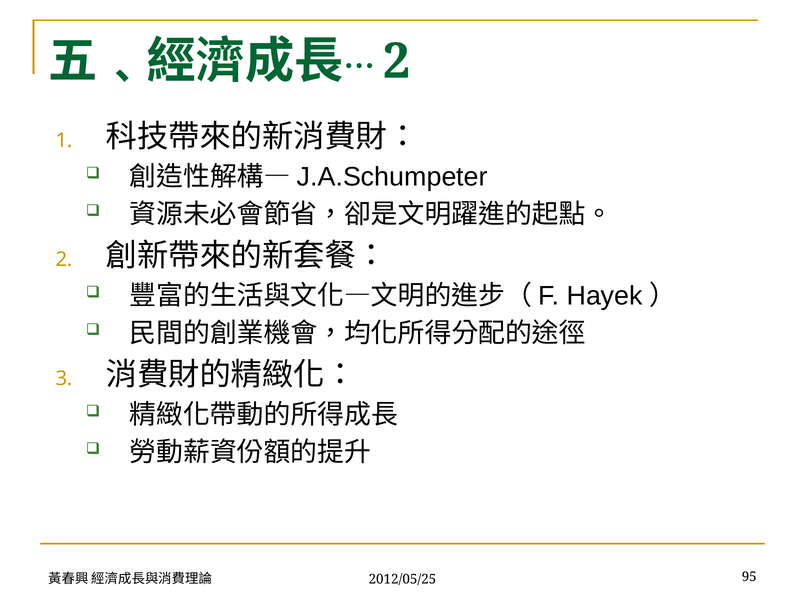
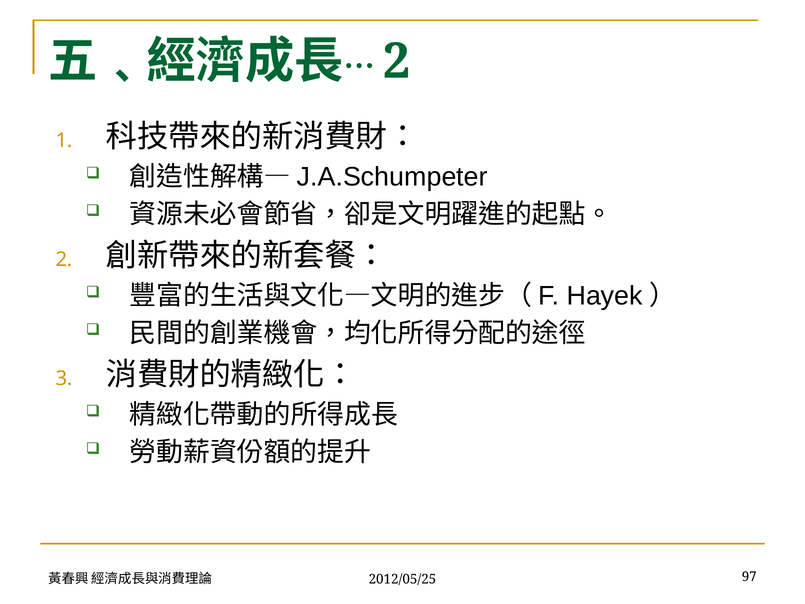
95: 95 -> 97
